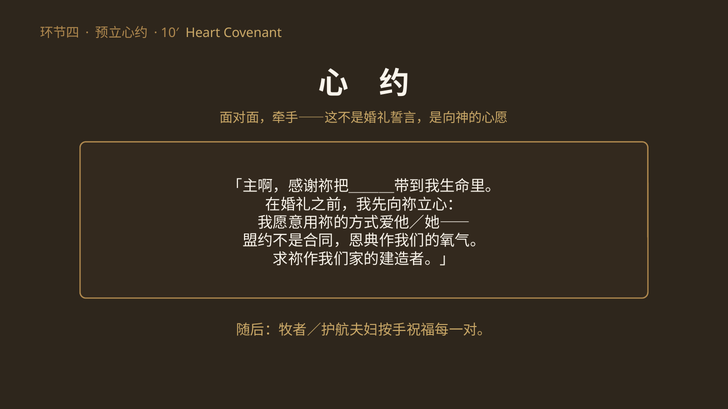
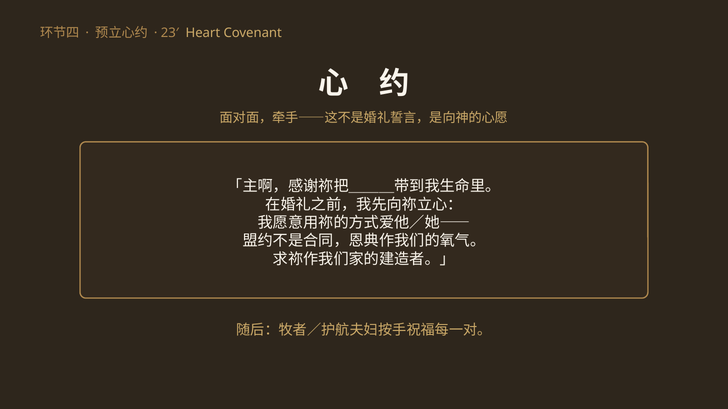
10′: 10′ -> 23′
